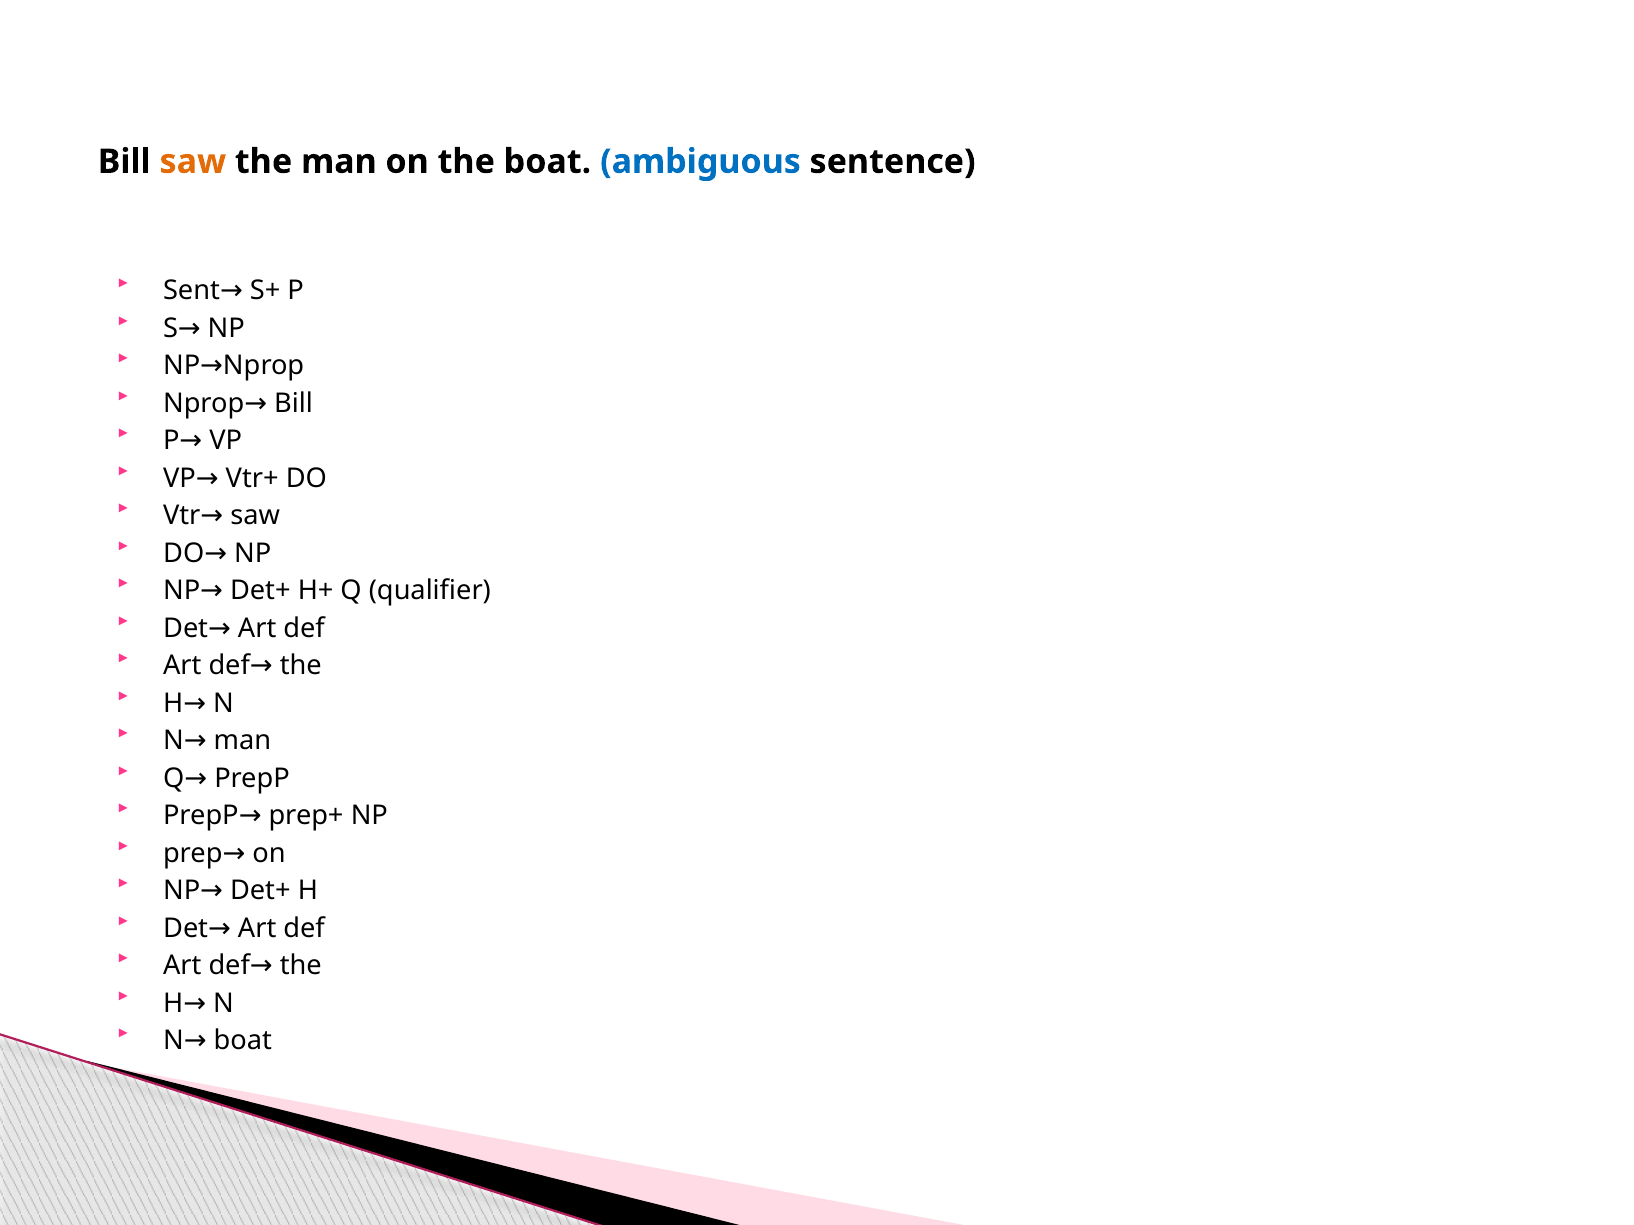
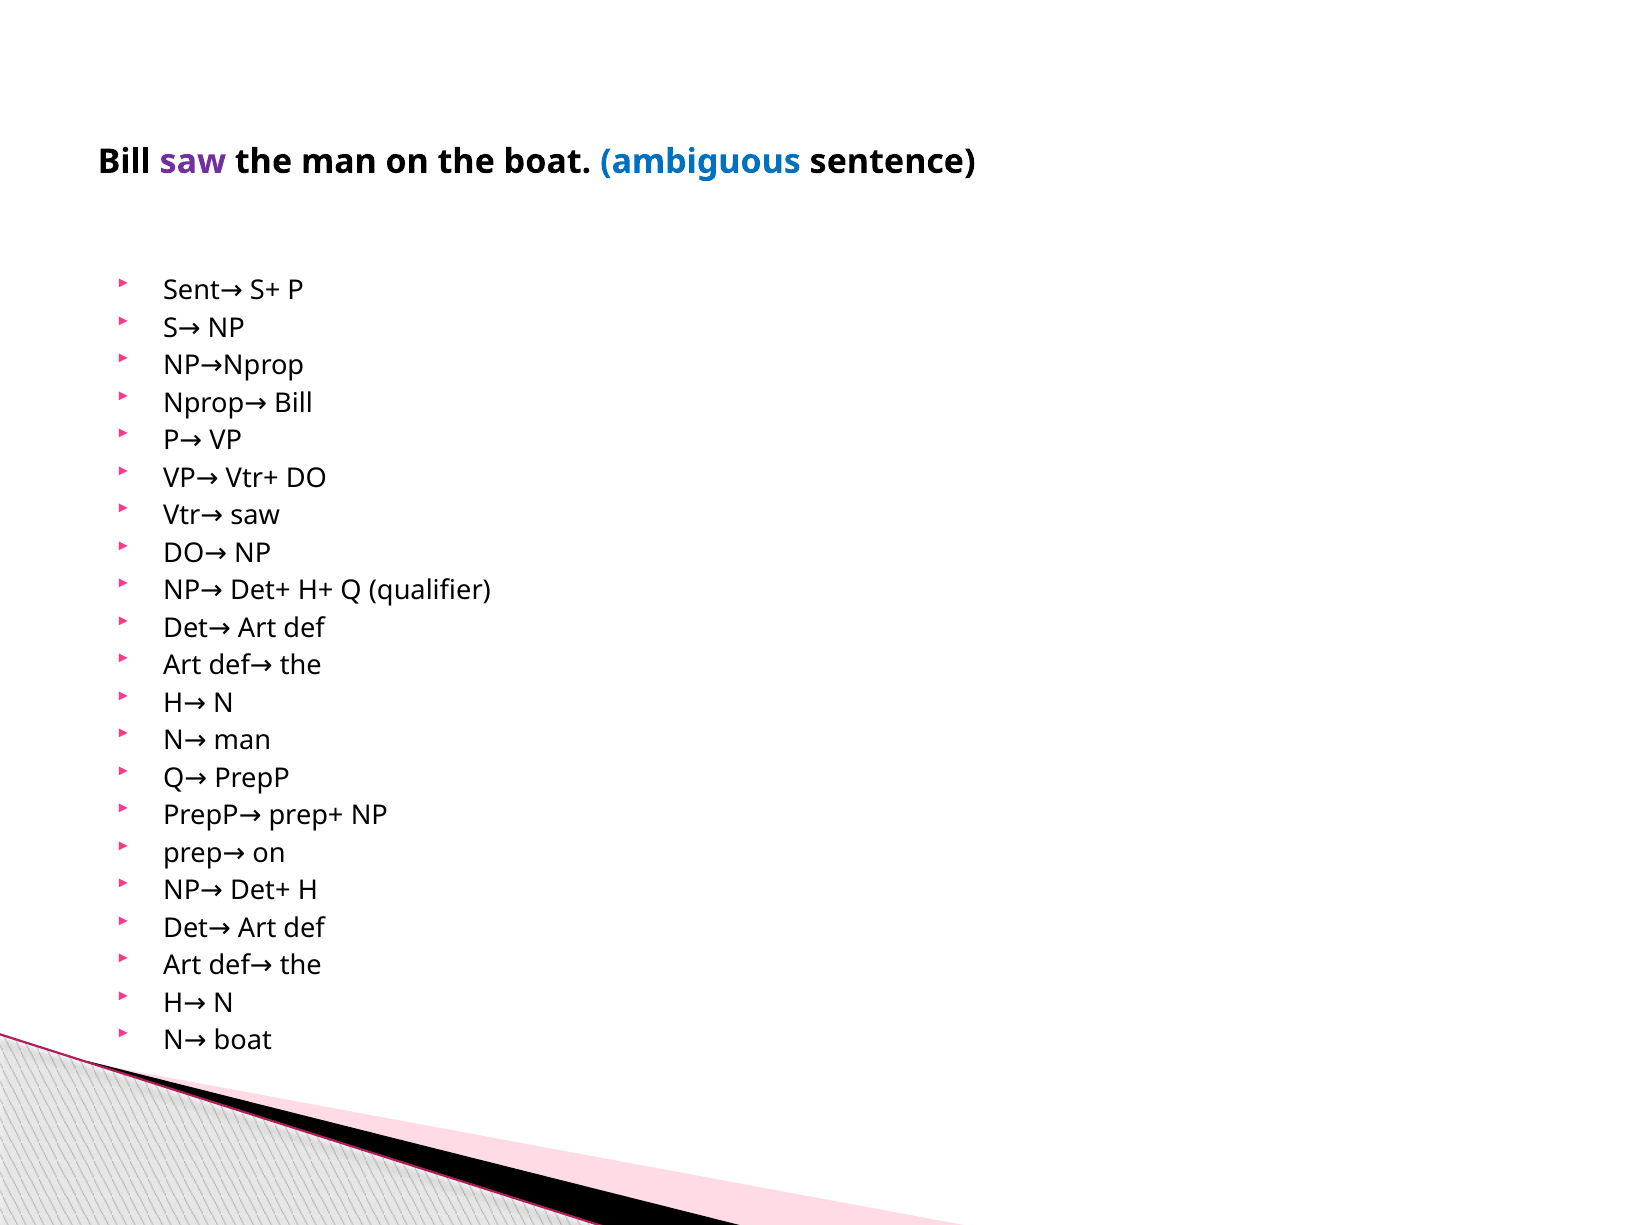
saw at (193, 162) colour: orange -> purple
